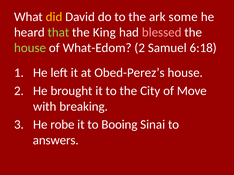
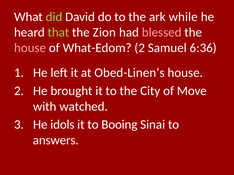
did colour: yellow -> light green
some: some -> while
King: King -> Zion
house at (30, 48) colour: light green -> pink
6:18: 6:18 -> 6:36
Obed-Perez’s: Obed-Perez’s -> Obed-Linen’s
breaking: breaking -> watched
robe: robe -> idols
